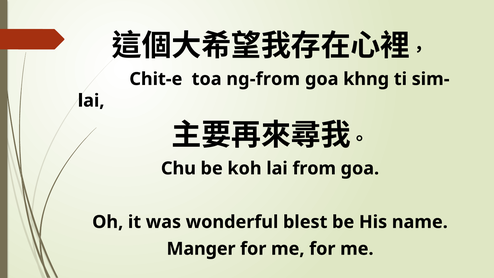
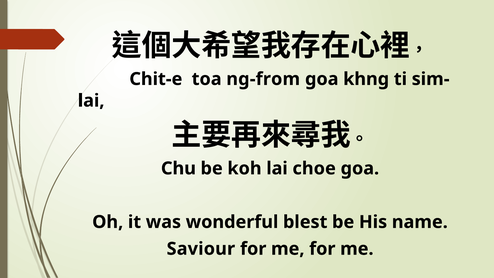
from: from -> choe
Manger: Manger -> Saviour
